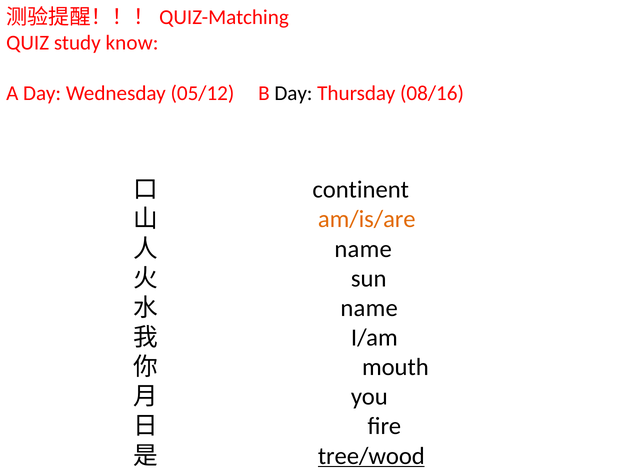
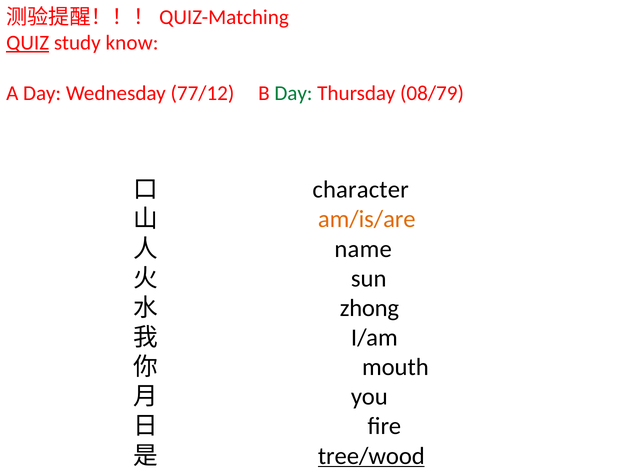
QUIZ underline: none -> present
05/12: 05/12 -> 77/12
Day at (293, 93) colour: black -> green
08/16: 08/16 -> 08/79
continent: continent -> character
name at (369, 308): name -> zhong
